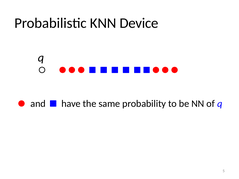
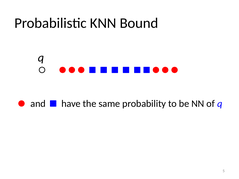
Device: Device -> Bound
